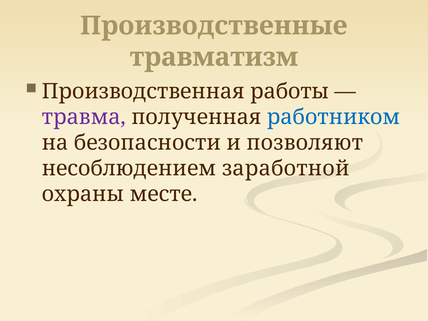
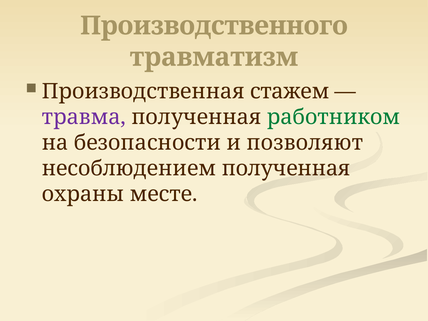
Производственные: Производственные -> Производственного
работы: работы -> стажем
работником colour: blue -> green
несоблюдением заработной: заработной -> полученная
